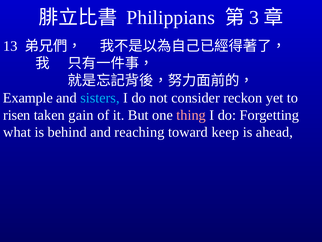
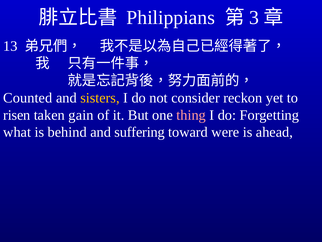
Example: Example -> Counted
sisters colour: light blue -> yellow
reaching: reaching -> suffering
keep: keep -> were
